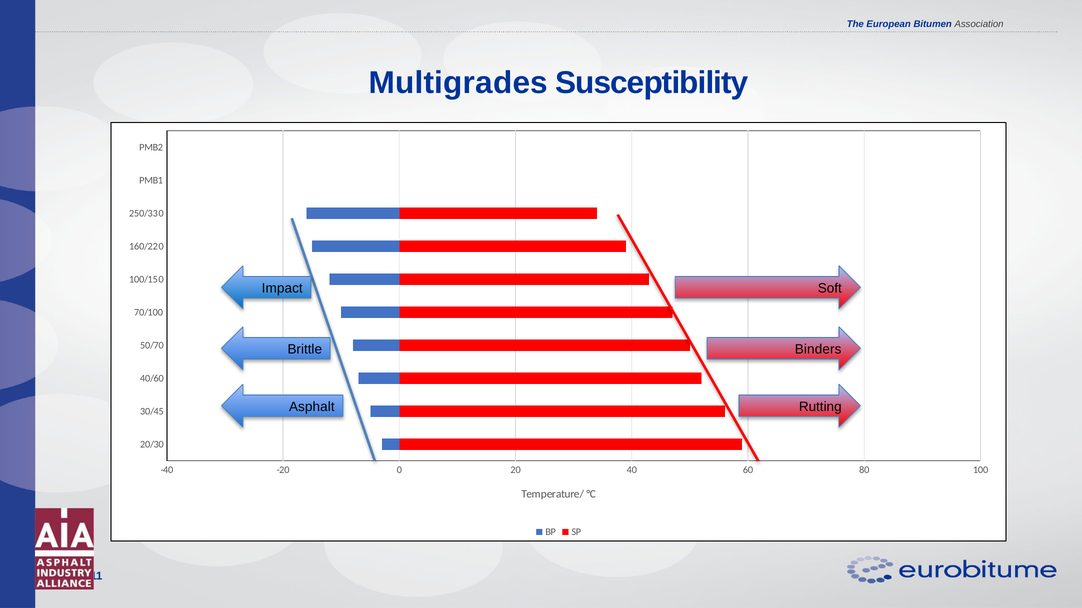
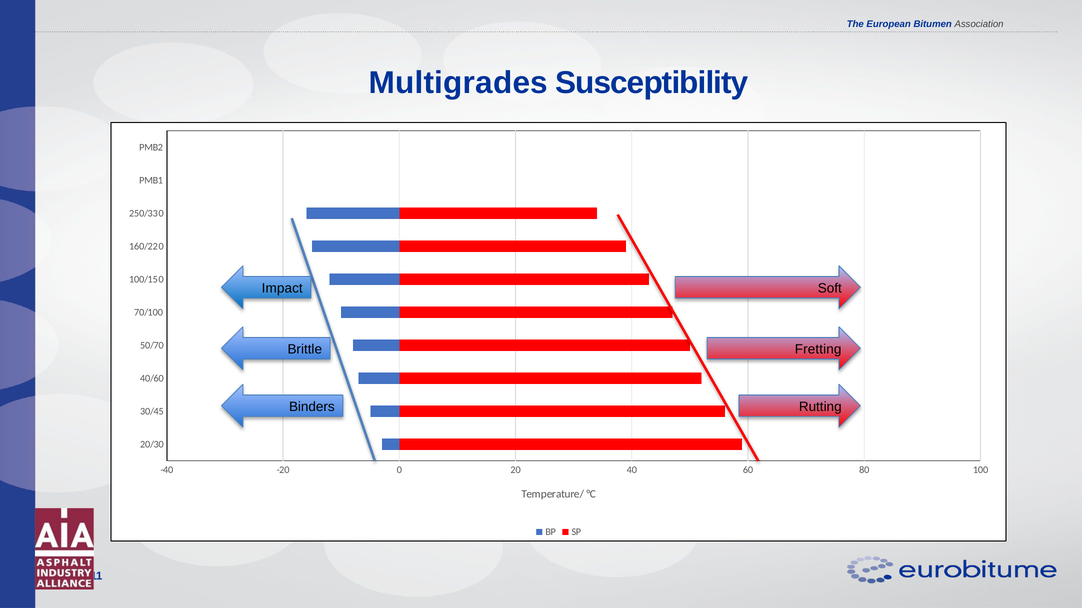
Binders: Binders -> Fretting
Asphalt: Asphalt -> Binders
